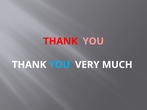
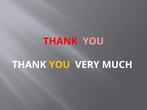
YOU at (59, 65) colour: light blue -> yellow
